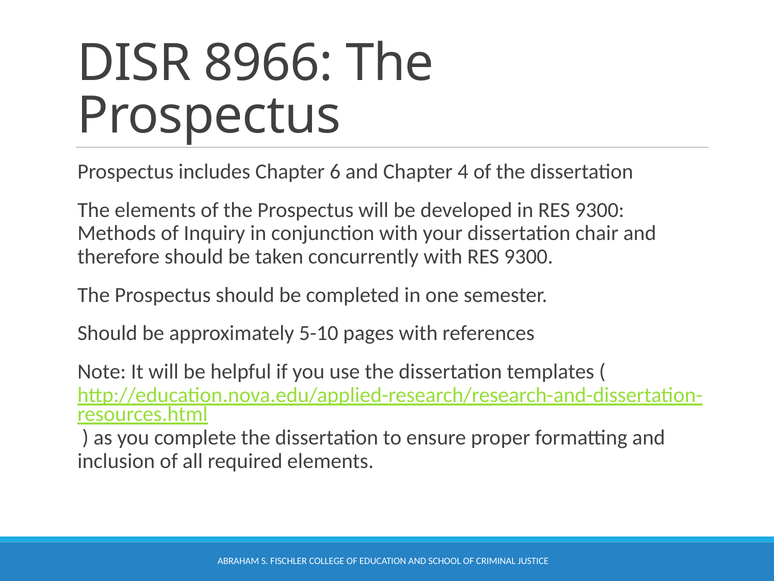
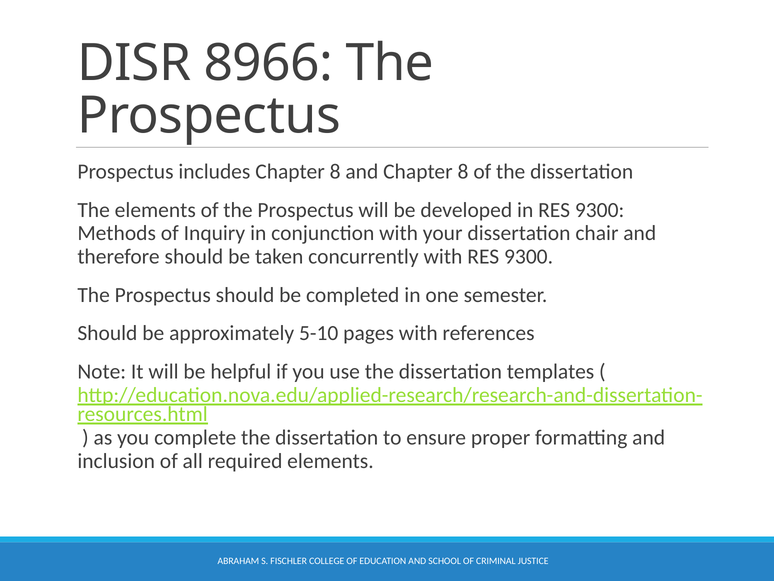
includes Chapter 6: 6 -> 8
and Chapter 4: 4 -> 8
